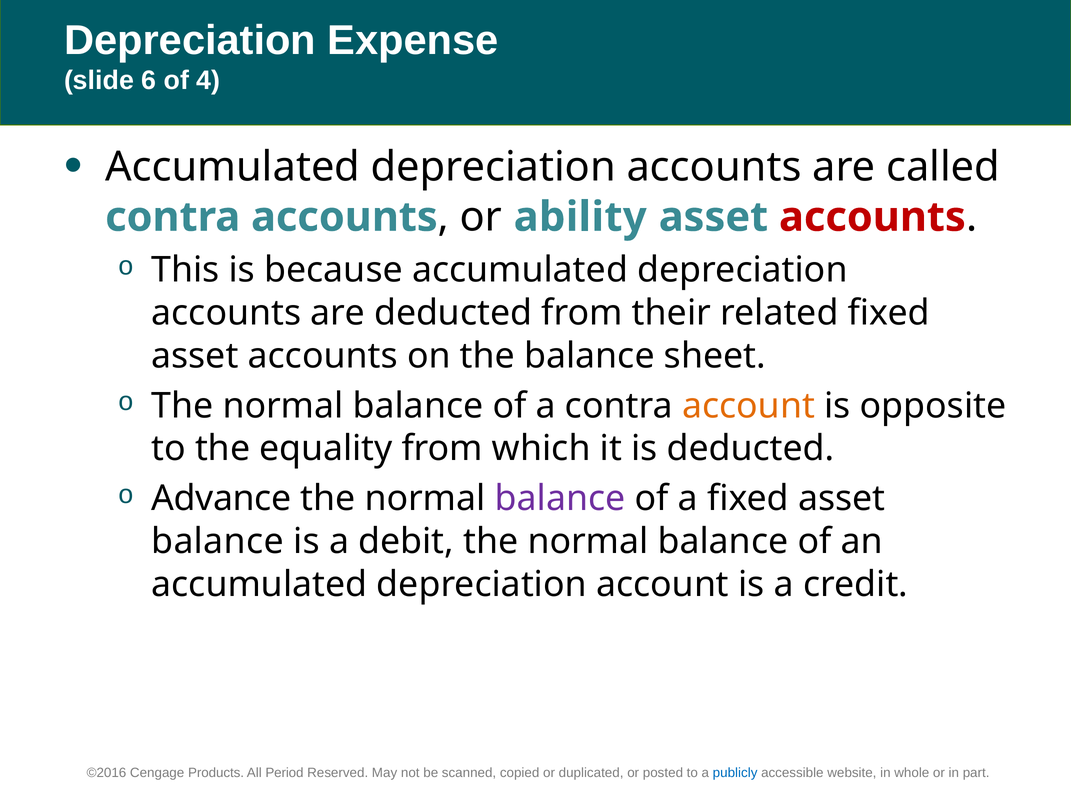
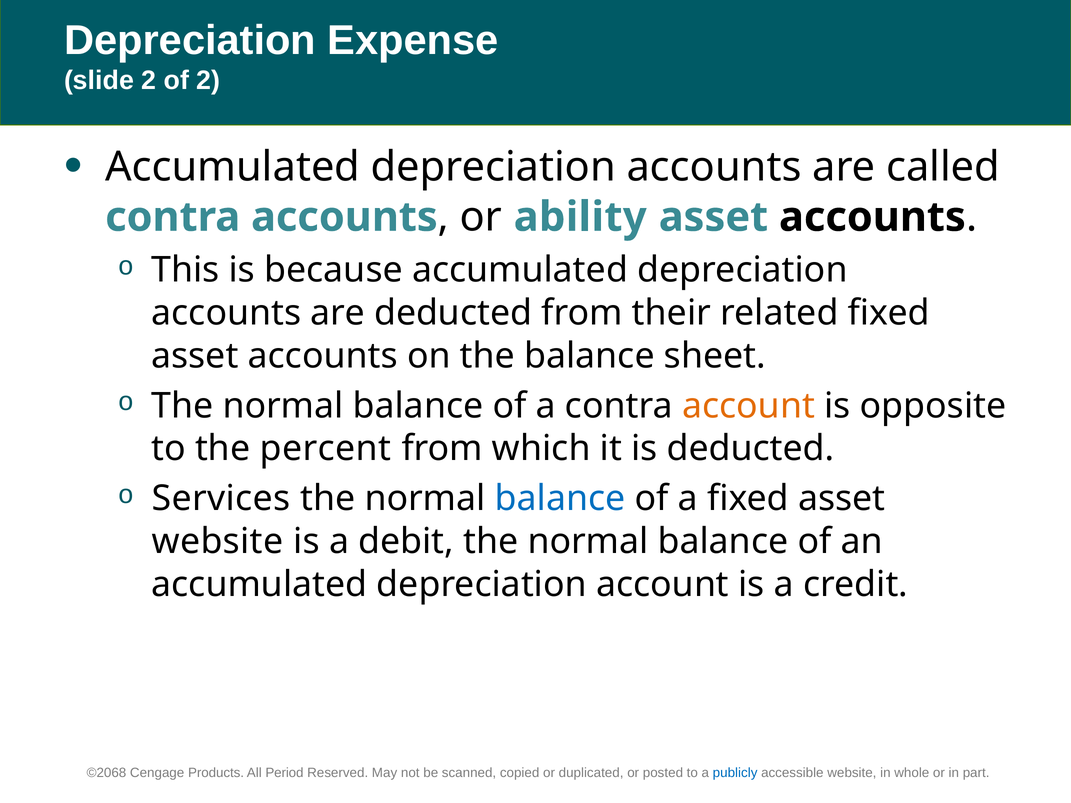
slide 6: 6 -> 2
of 4: 4 -> 2
accounts at (872, 217) colour: red -> black
equality: equality -> percent
Advance: Advance -> Services
balance at (560, 499) colour: purple -> blue
balance at (218, 542): balance -> website
©2016: ©2016 -> ©2068
